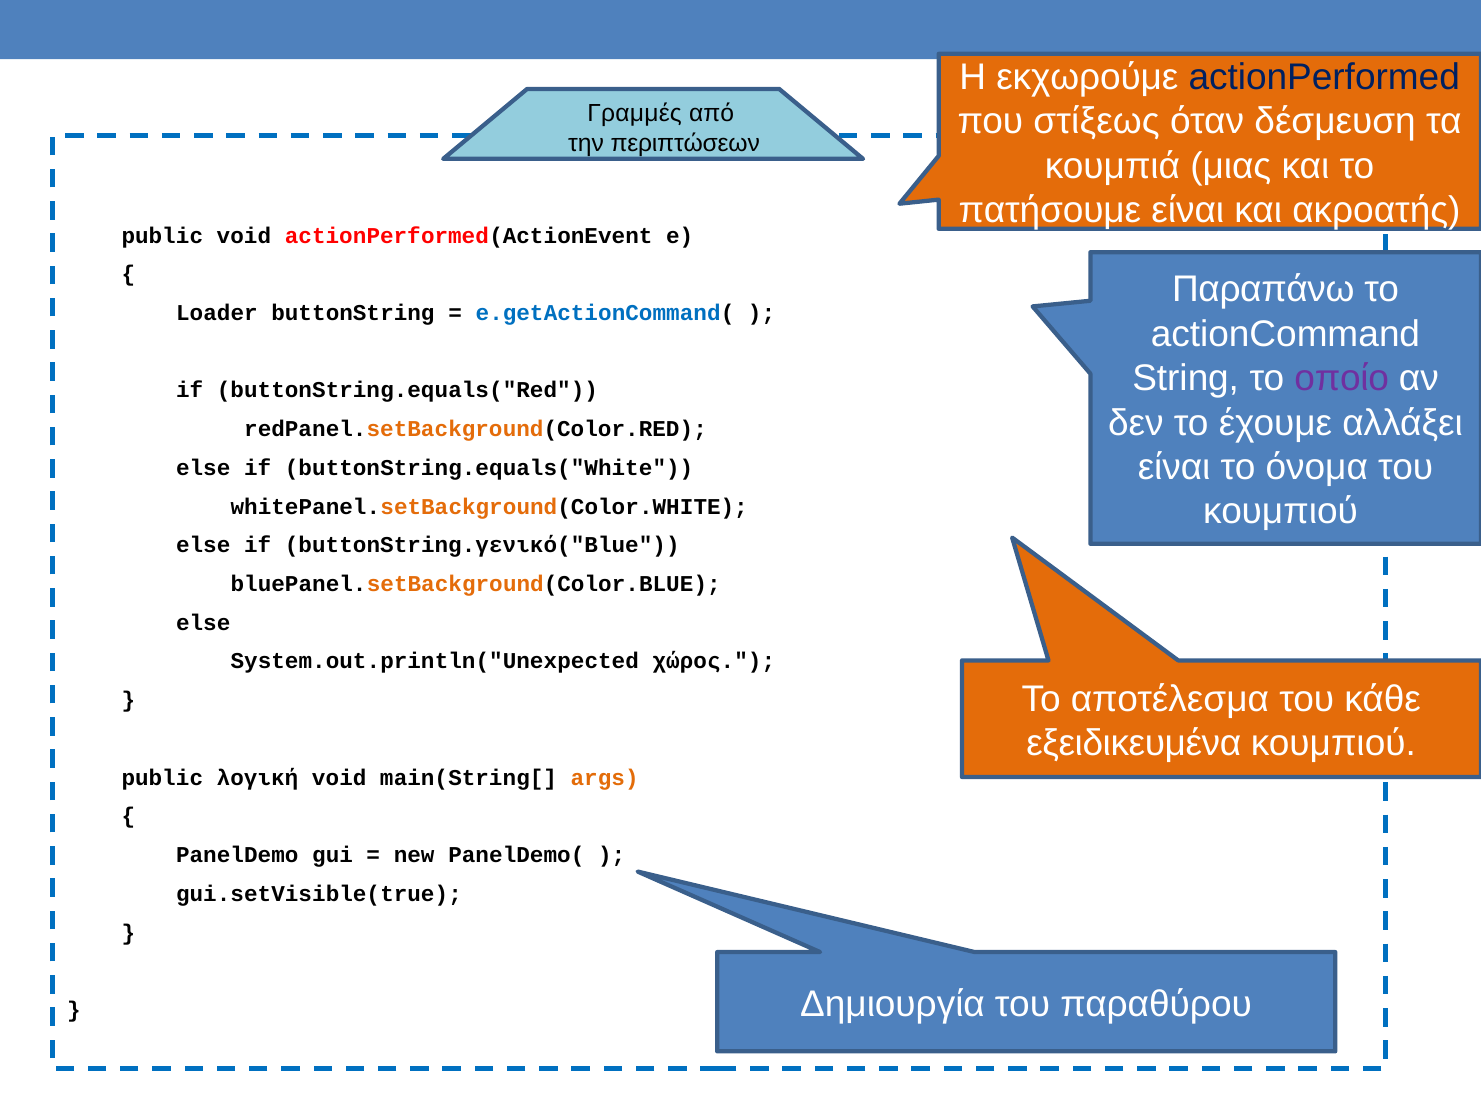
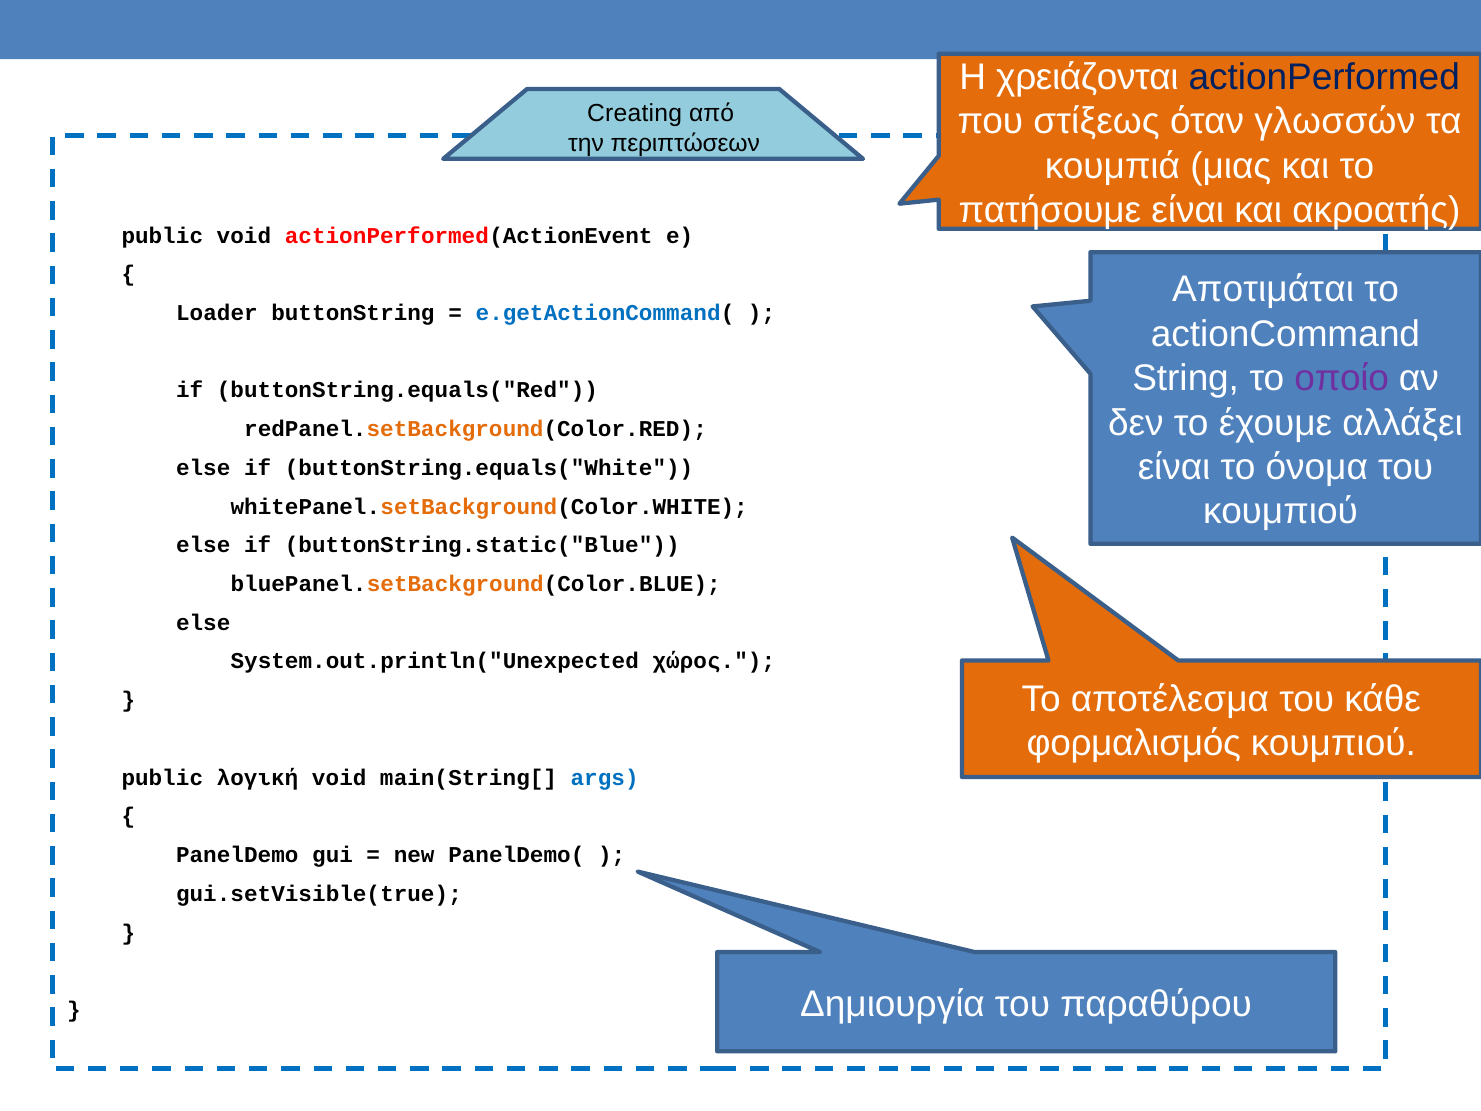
εκχωρούμε: εκχωρούμε -> χρειάζονται
Γραμμές: Γραμμές -> Creating
δέσμευση: δέσμευση -> γλωσσών
Παραπάνω: Παραπάνω -> Αποτιμάται
buttonString.γενικό("Blue: buttonString.γενικό("Blue -> buttonString.static("Blue
εξειδικευμένα: εξειδικευμένα -> φορμαλισμός
args colour: orange -> blue
